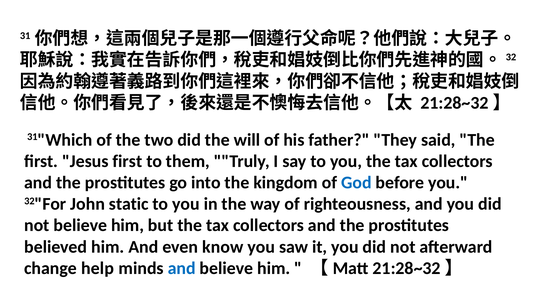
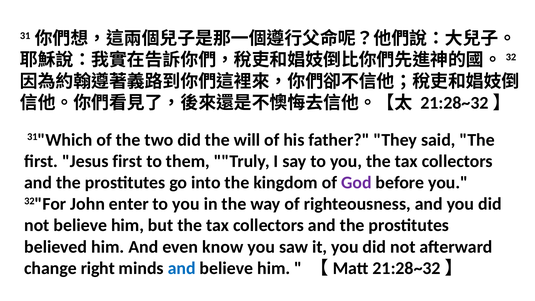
God colour: blue -> purple
static: static -> enter
help: help -> right
